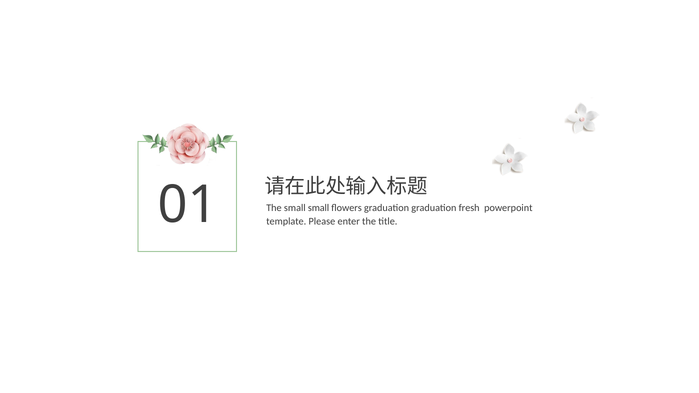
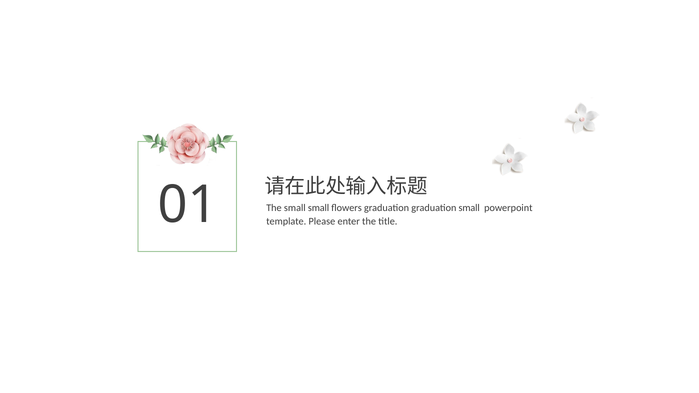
graduation fresh: fresh -> small
